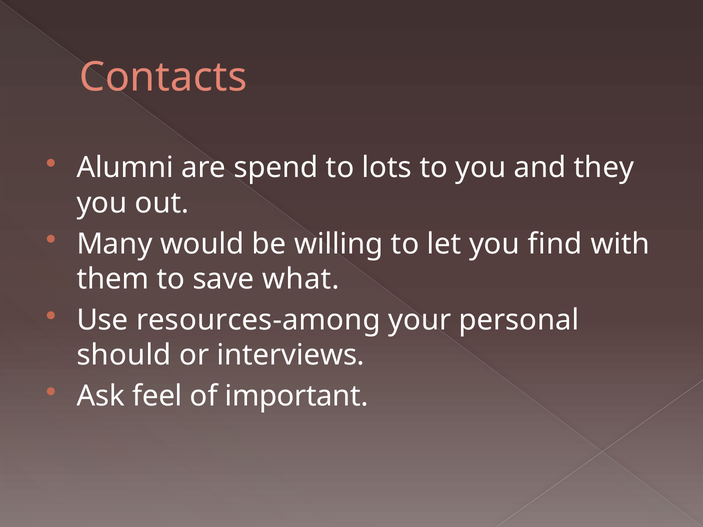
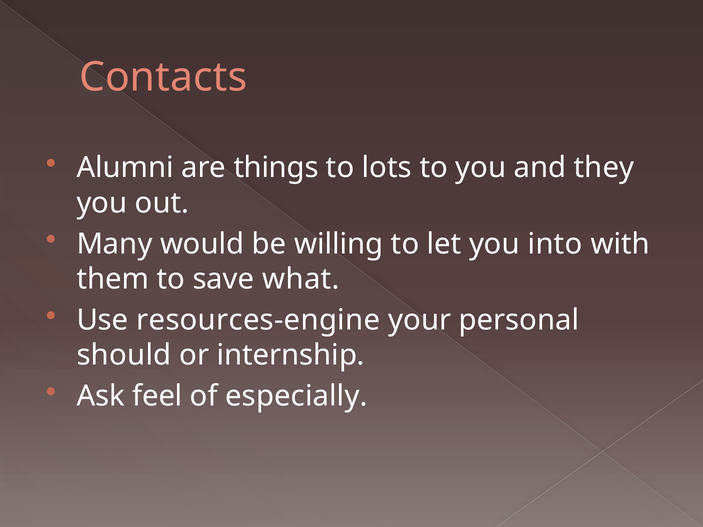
spend: spend -> things
find: find -> into
resources-among: resources-among -> resources-engine
interviews: interviews -> internship
important: important -> especially
